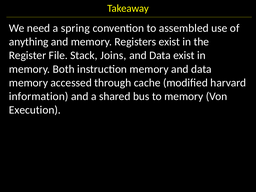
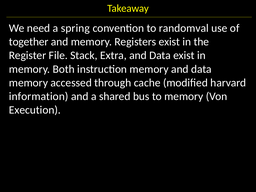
assembled: assembled -> randomval
anything: anything -> together
Joins: Joins -> Extra
